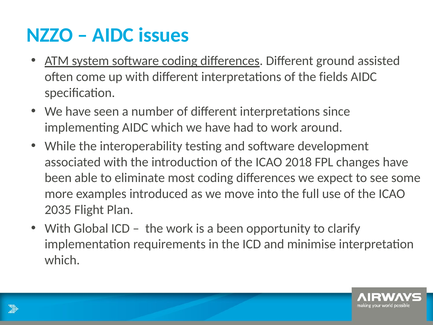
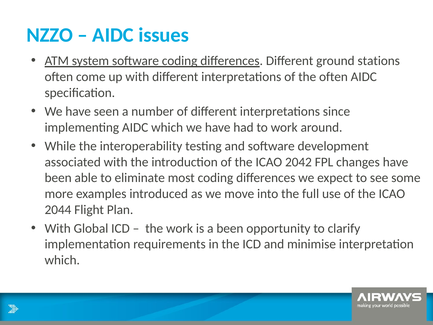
assisted: assisted -> stations
the fields: fields -> often
2018: 2018 -> 2042
2035: 2035 -> 2044
